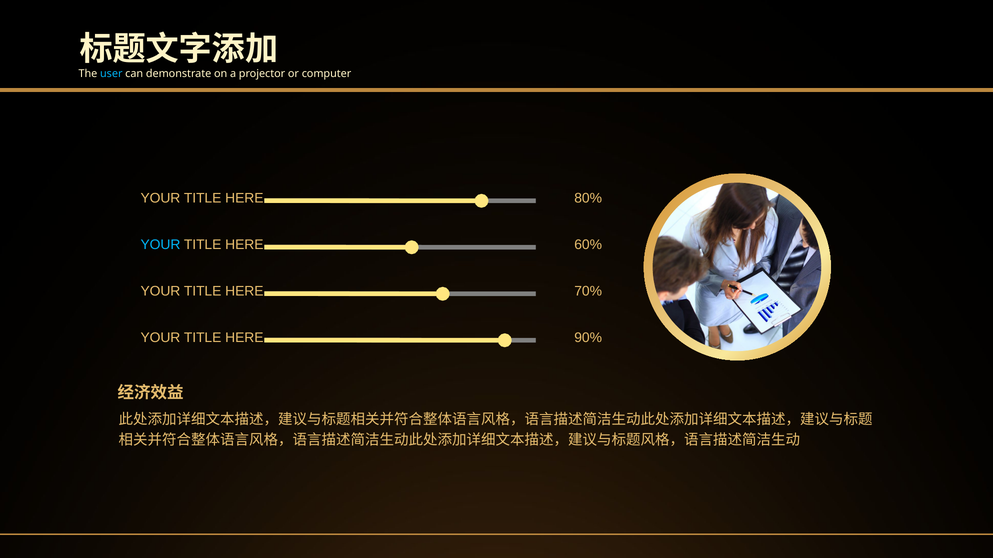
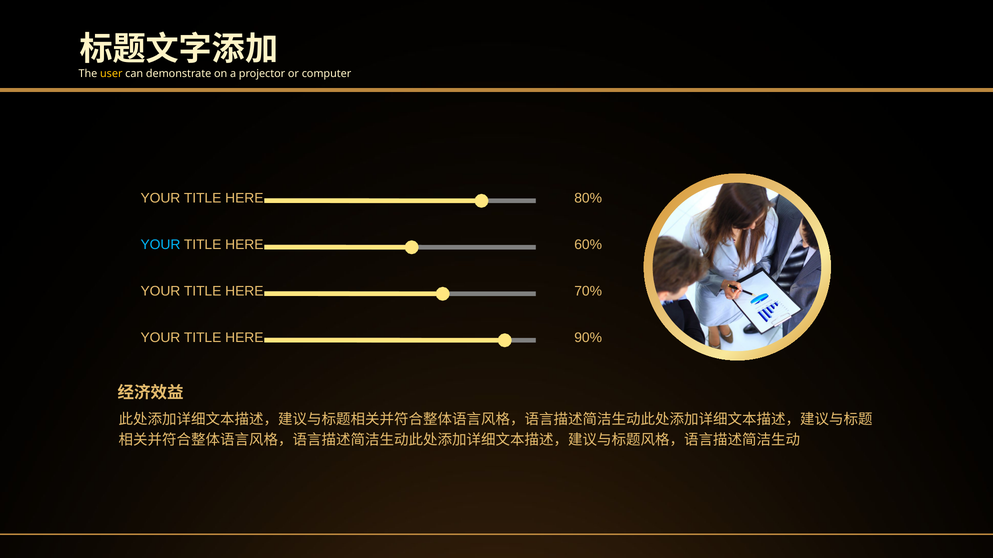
user colour: light blue -> yellow
